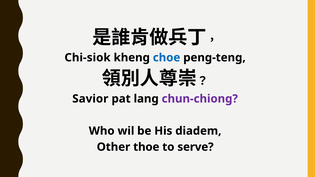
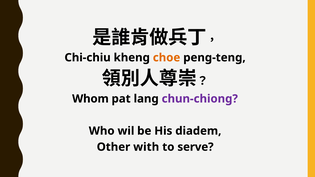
Chi-siok: Chi-siok -> Chi-chiu
choe colour: blue -> orange
Savior: Savior -> Whom
thoe: thoe -> with
